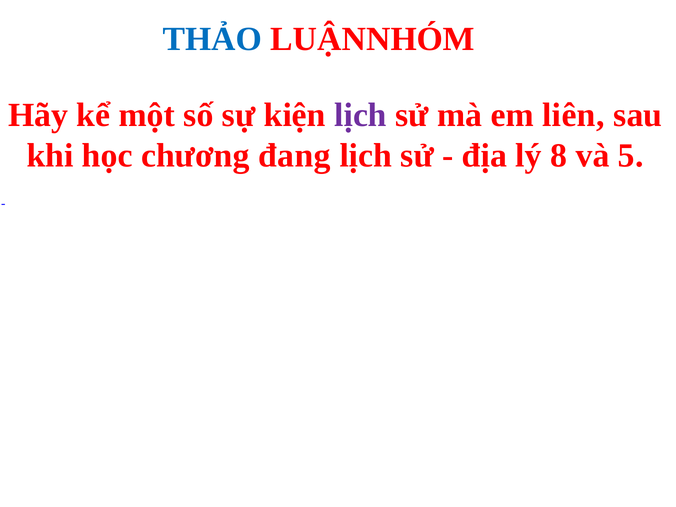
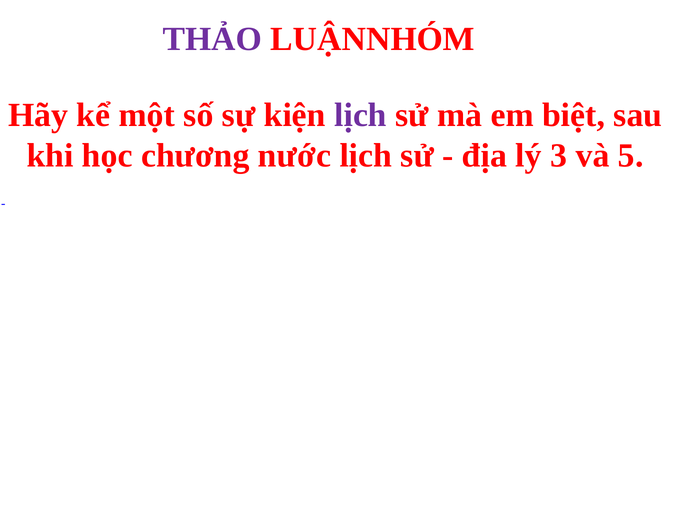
THẢO colour: blue -> purple
liên: liên -> biệt
đang: đang -> nước
8: 8 -> 3
